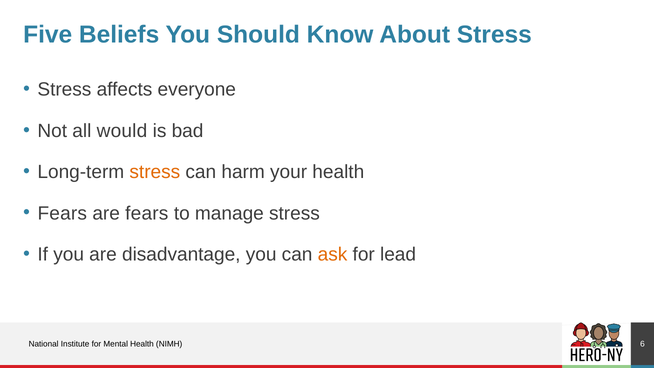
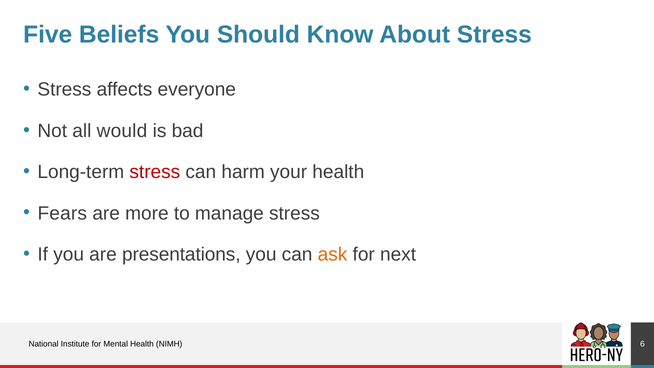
stress at (155, 172) colour: orange -> red
are fears: fears -> more
disadvantage: disadvantage -> presentations
lead: lead -> next
